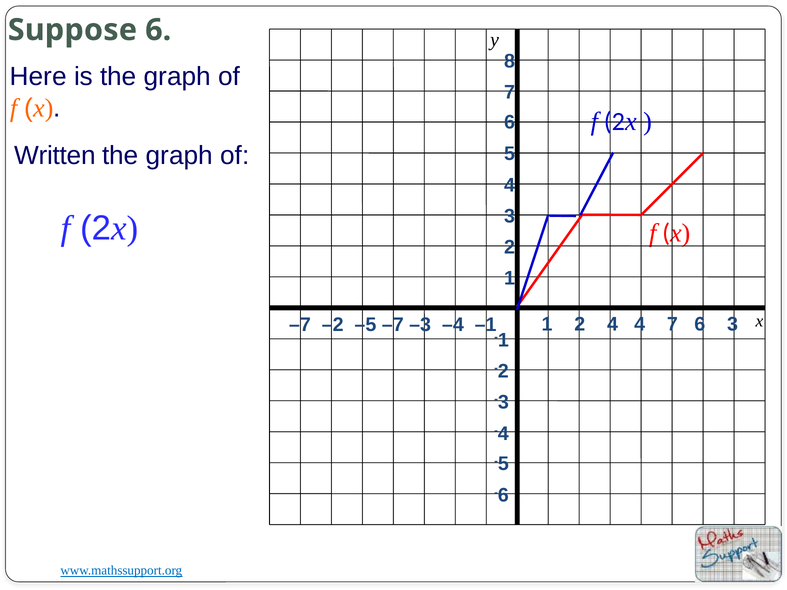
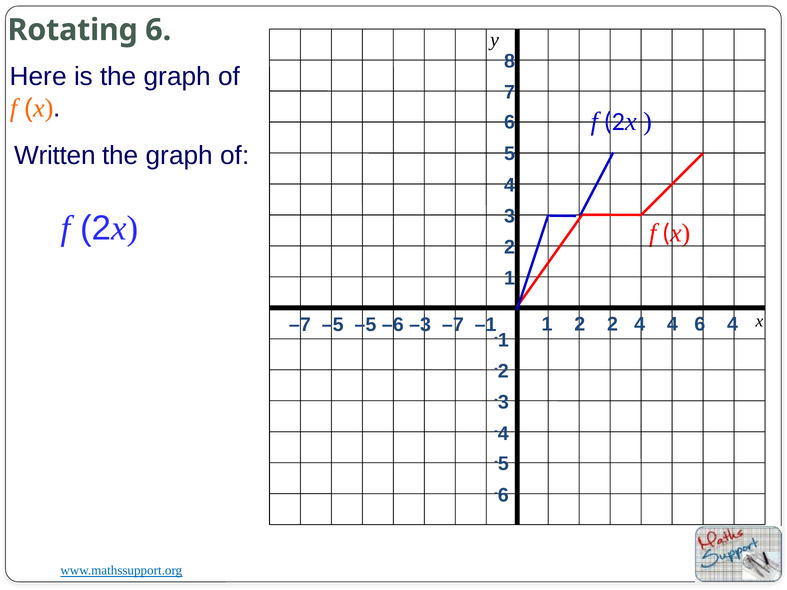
Suppose: Suppose -> Rotating
2 4: 4 -> 2
4 7: 7 -> 4
6 3: 3 -> 4
–7 –2: –2 -> –5
–5 –7: –7 -> –6
–3 –4: –4 -> –7
